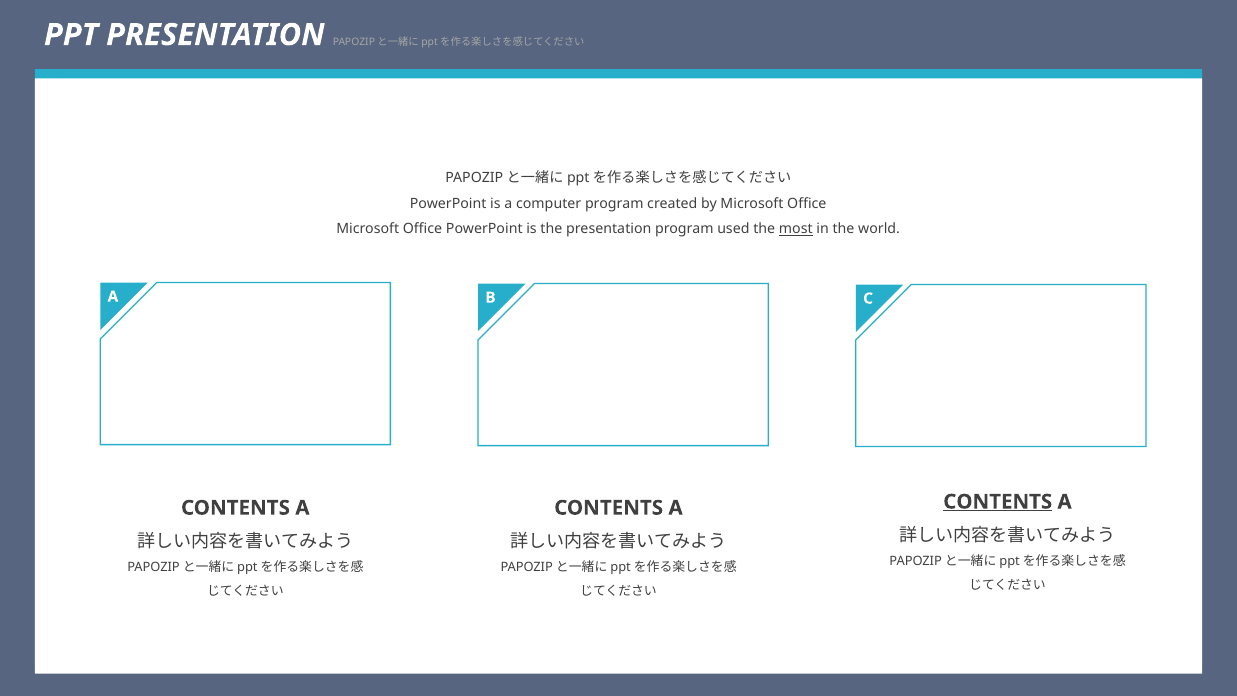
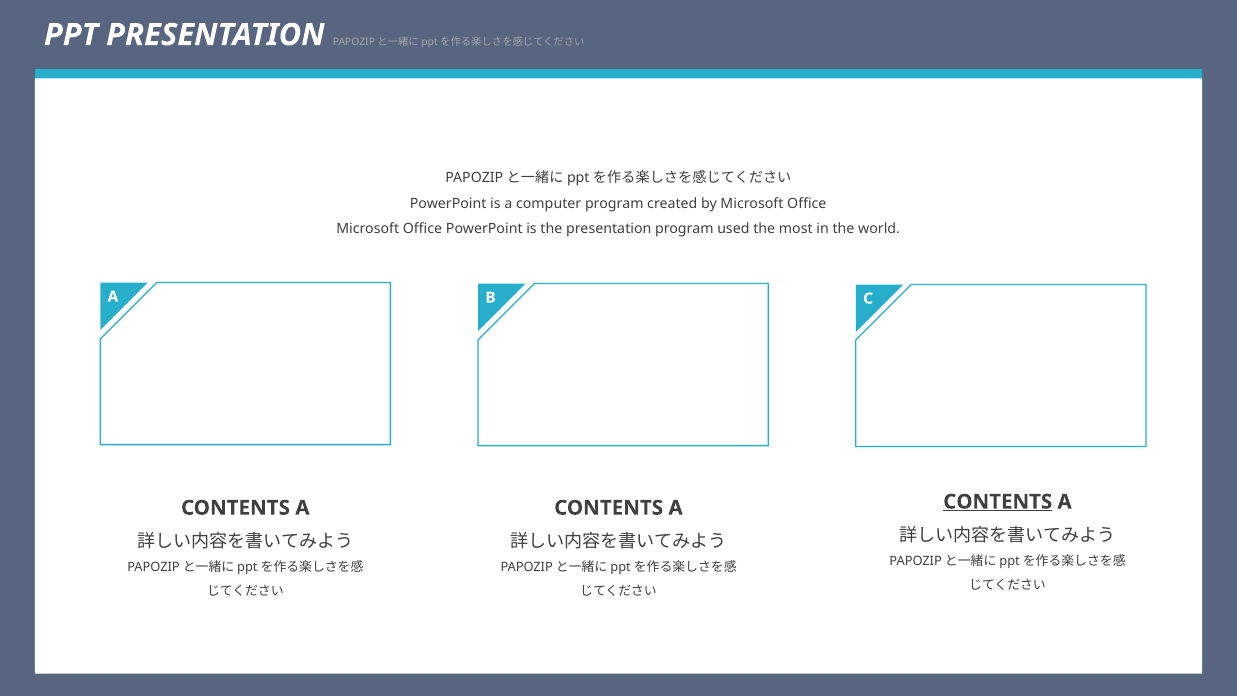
most underline: present -> none
